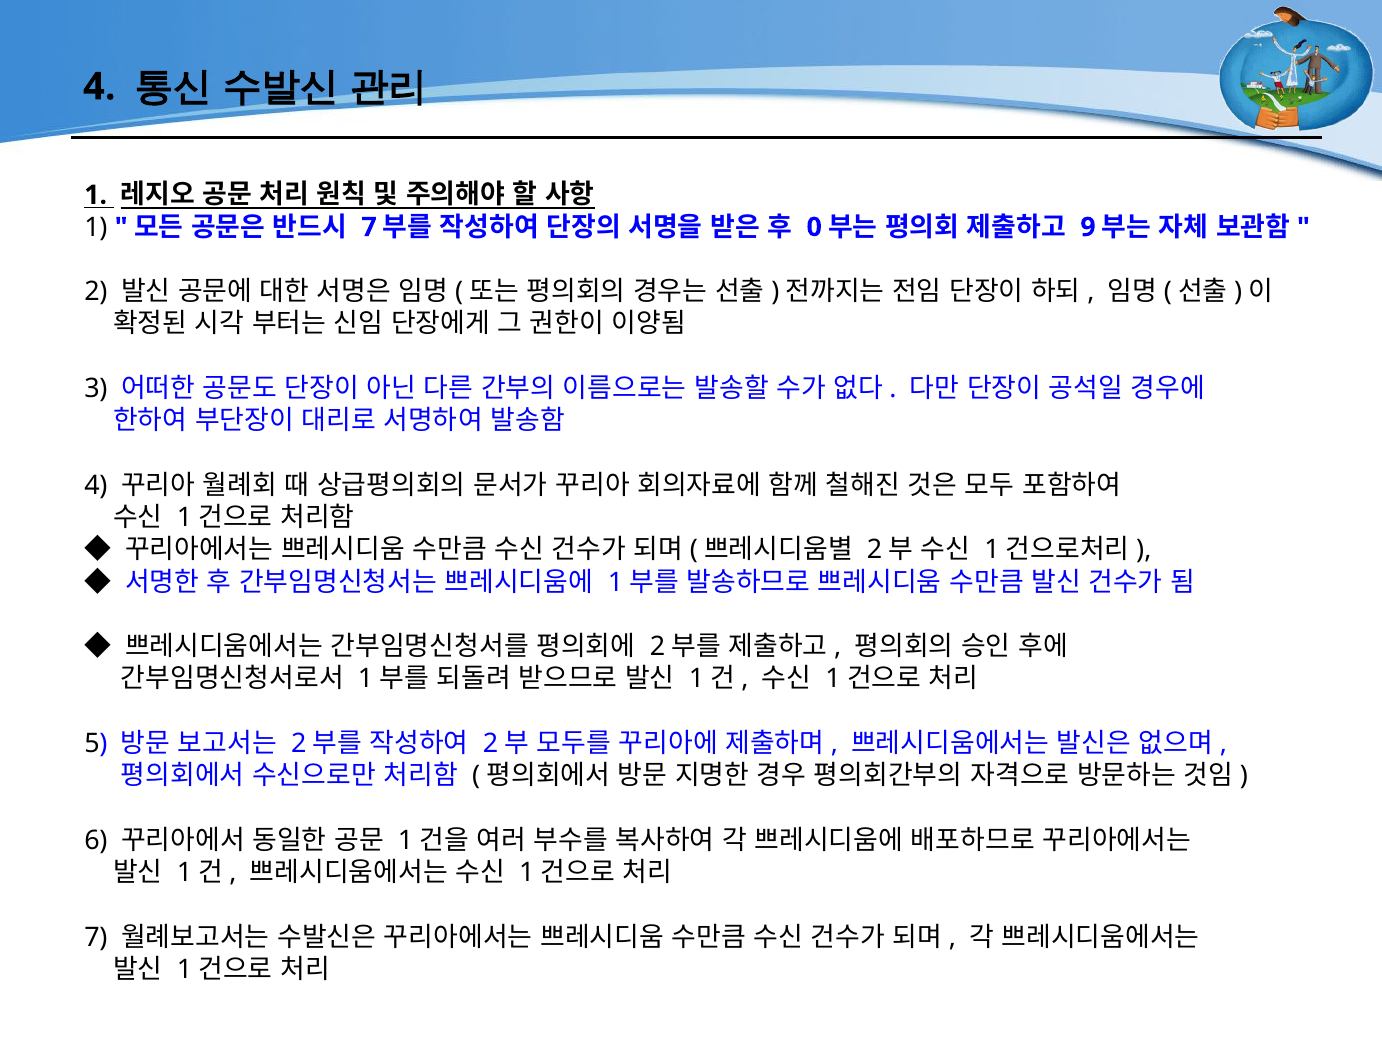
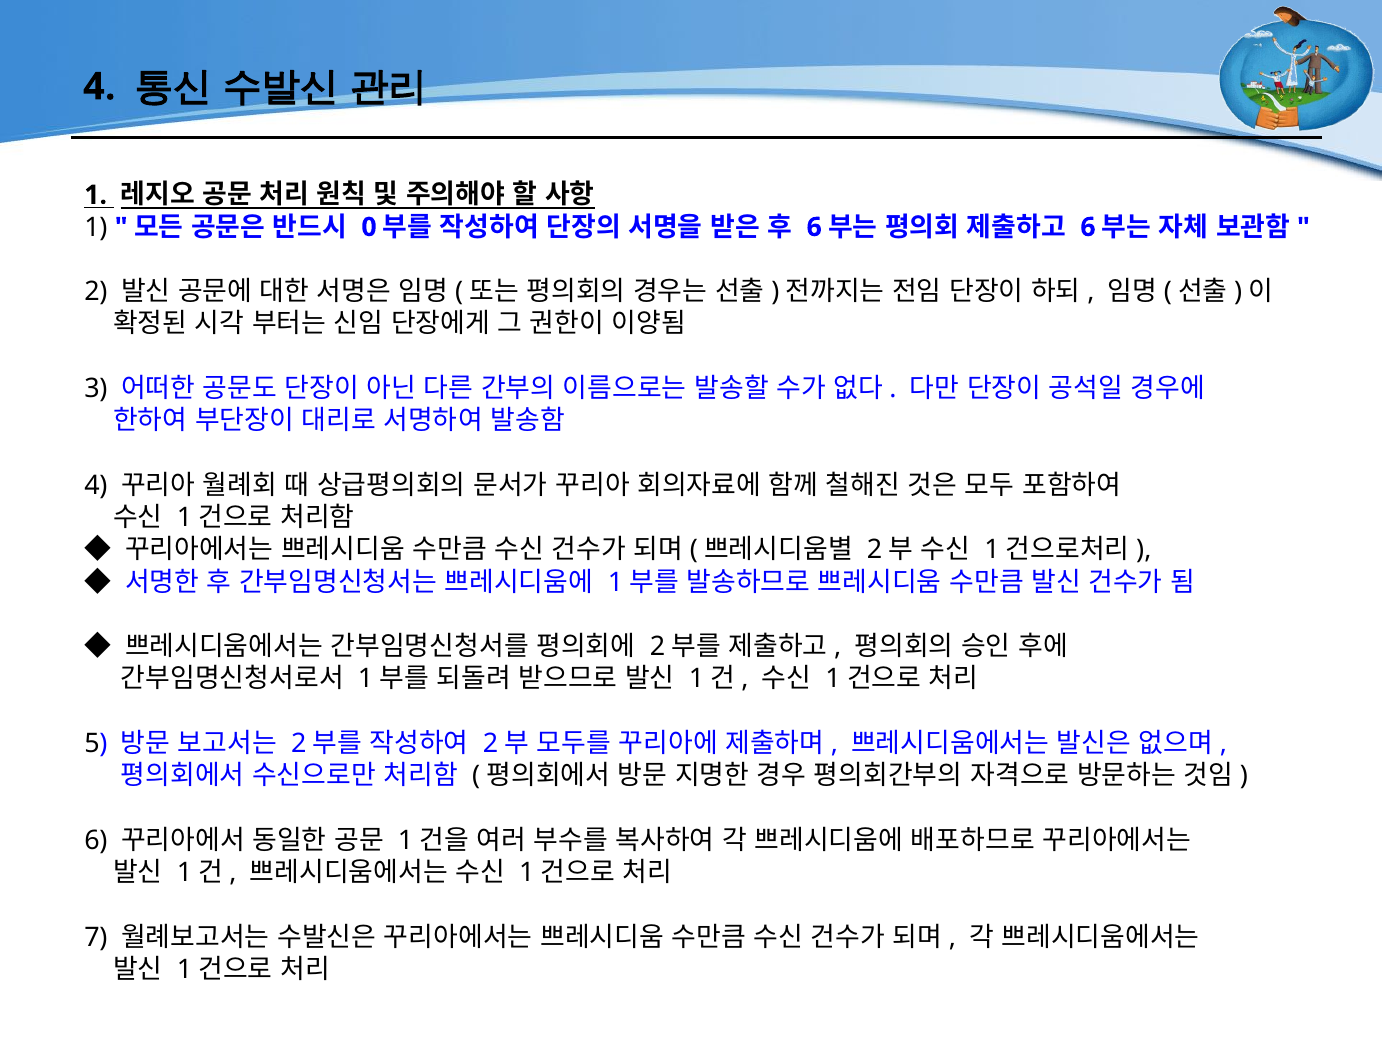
7 at (369, 227): 7 -> 0
0 at (814, 227): 0 -> 6
9 at (1088, 227): 9 -> 6
